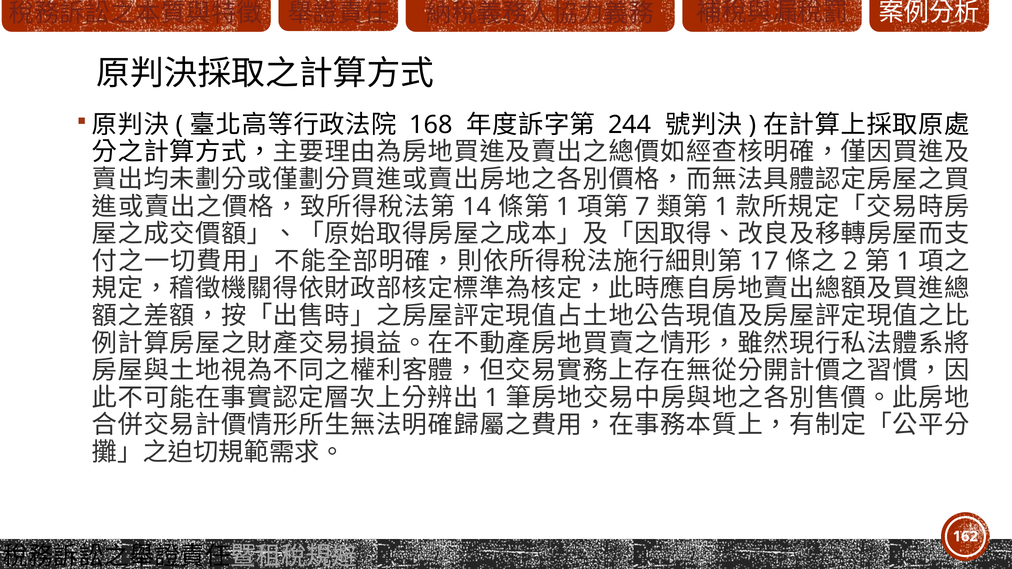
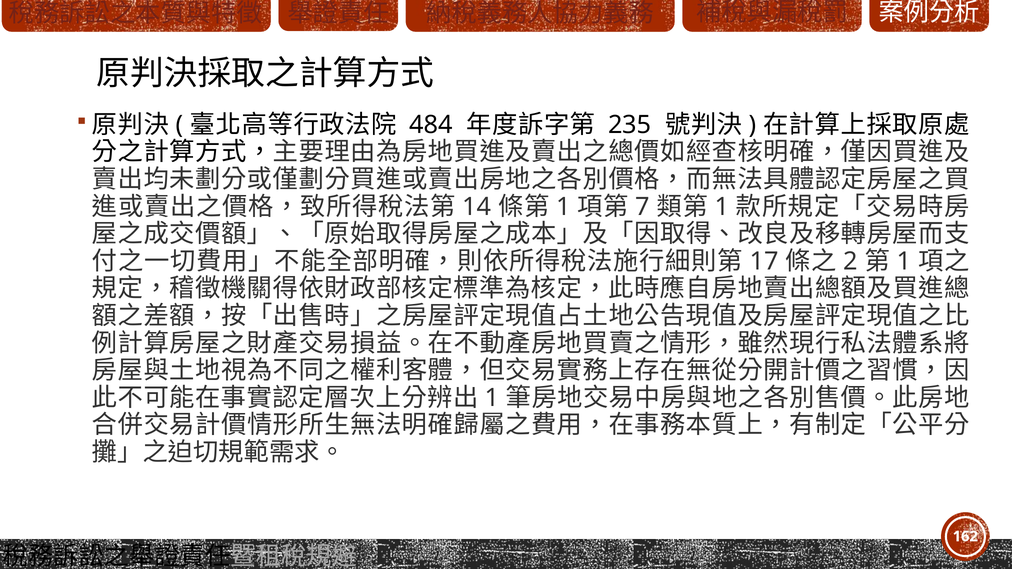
168: 168 -> 484
244: 244 -> 235
